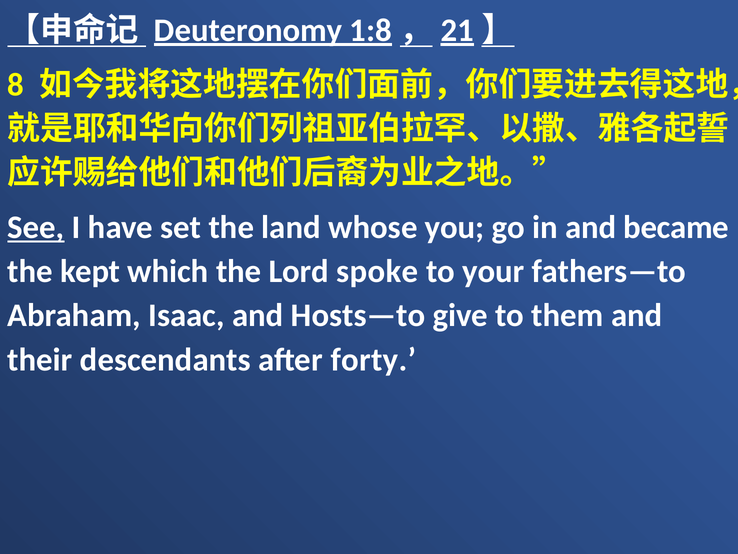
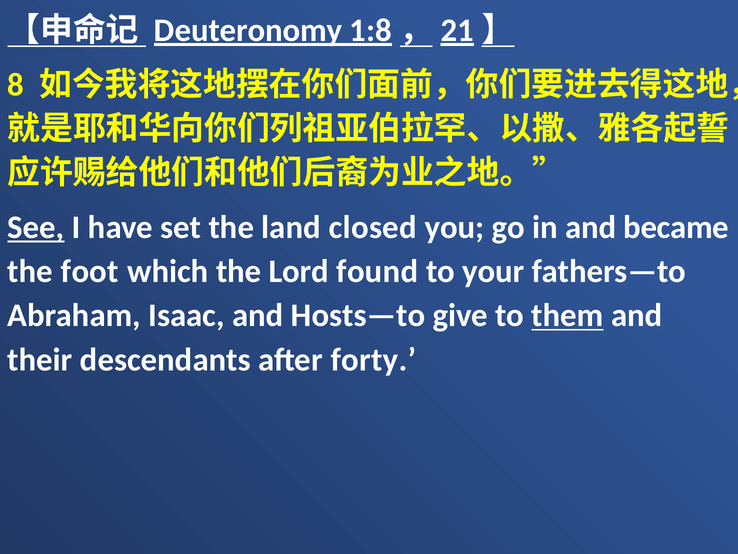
whose: whose -> closed
kept: kept -> foot
spoke: spoke -> found
them underline: none -> present
